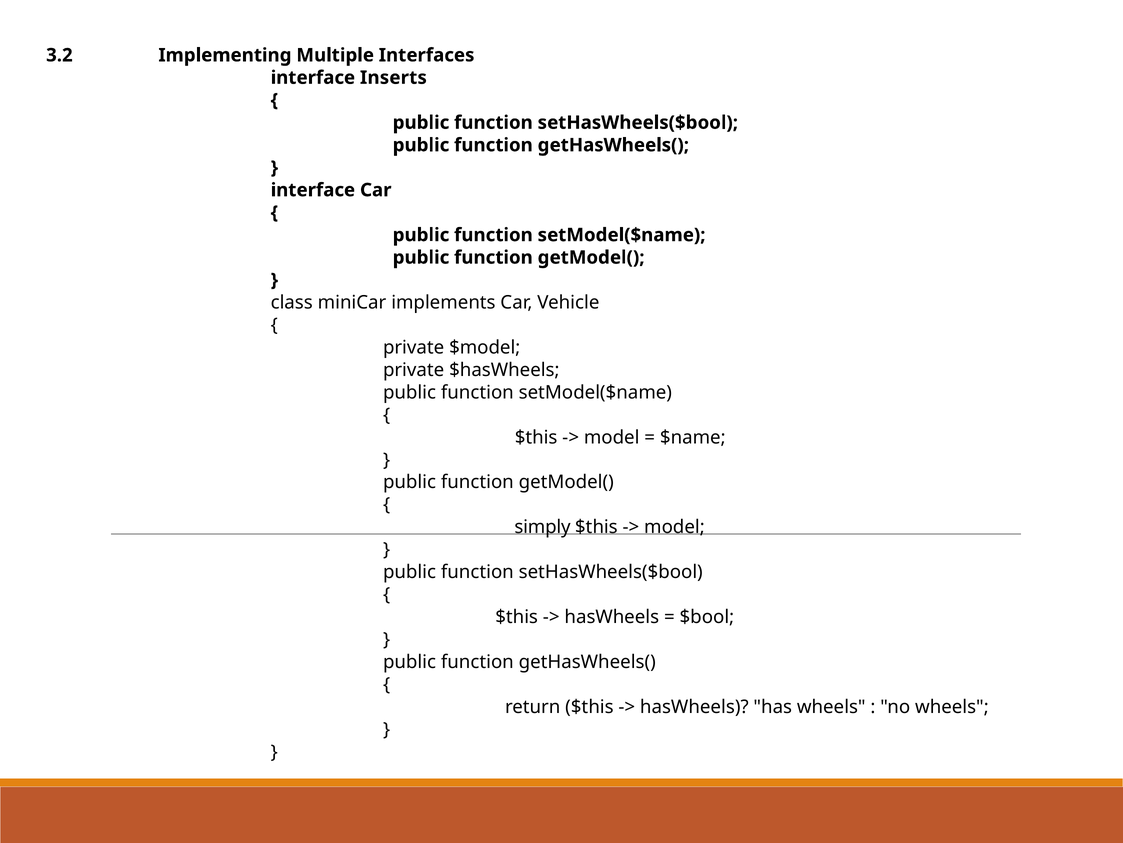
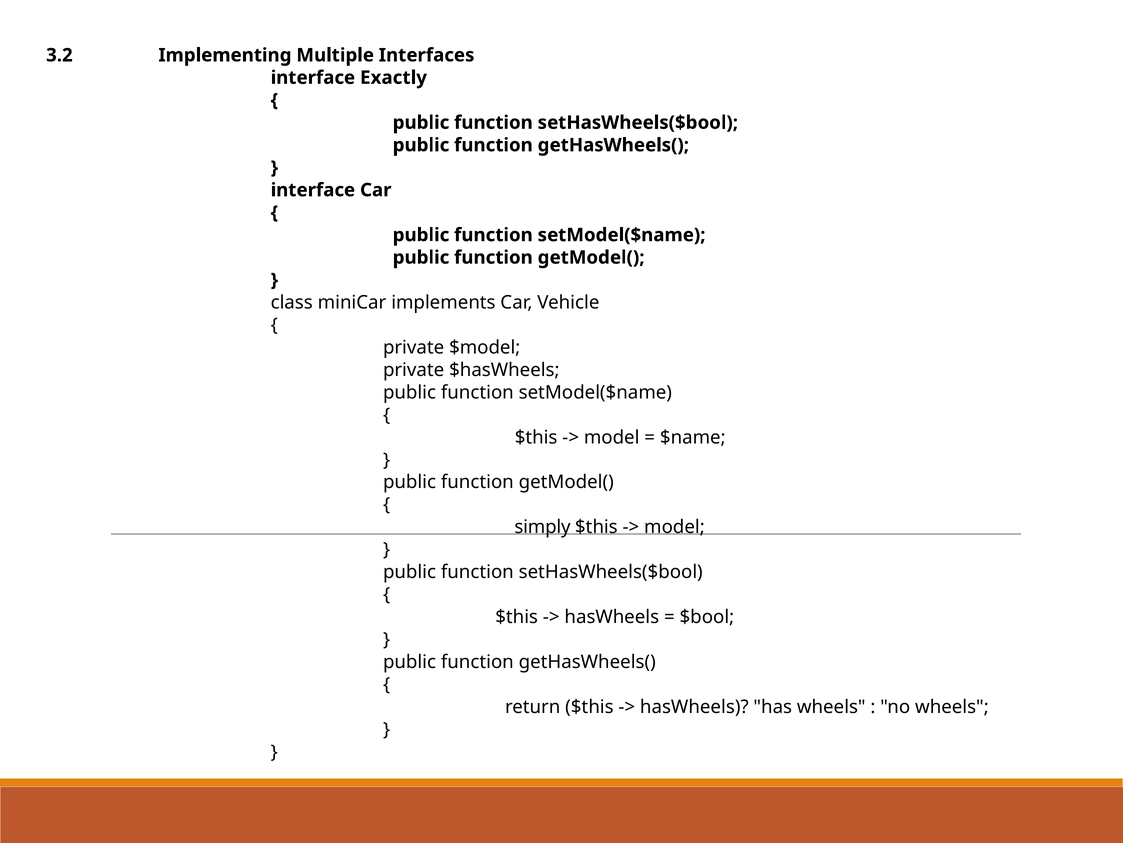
Inserts: Inserts -> Exactly
